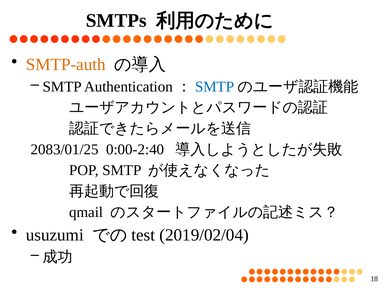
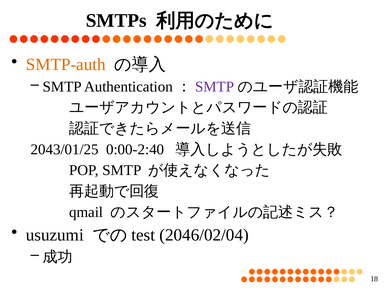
SMTP at (215, 87) colour: blue -> purple
2083/01/25: 2083/01/25 -> 2043/01/25
2019/02/04: 2019/02/04 -> 2046/02/04
